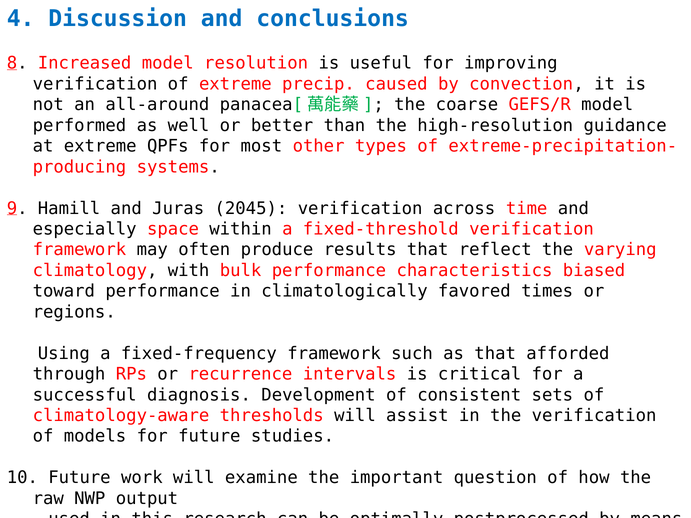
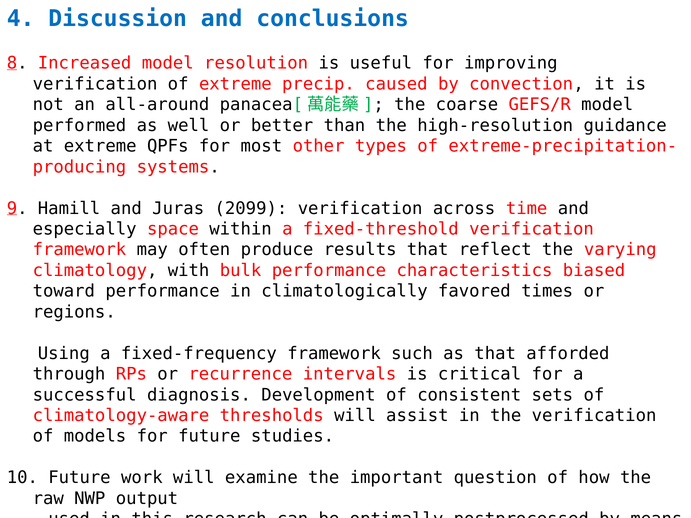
2045: 2045 -> 2099
